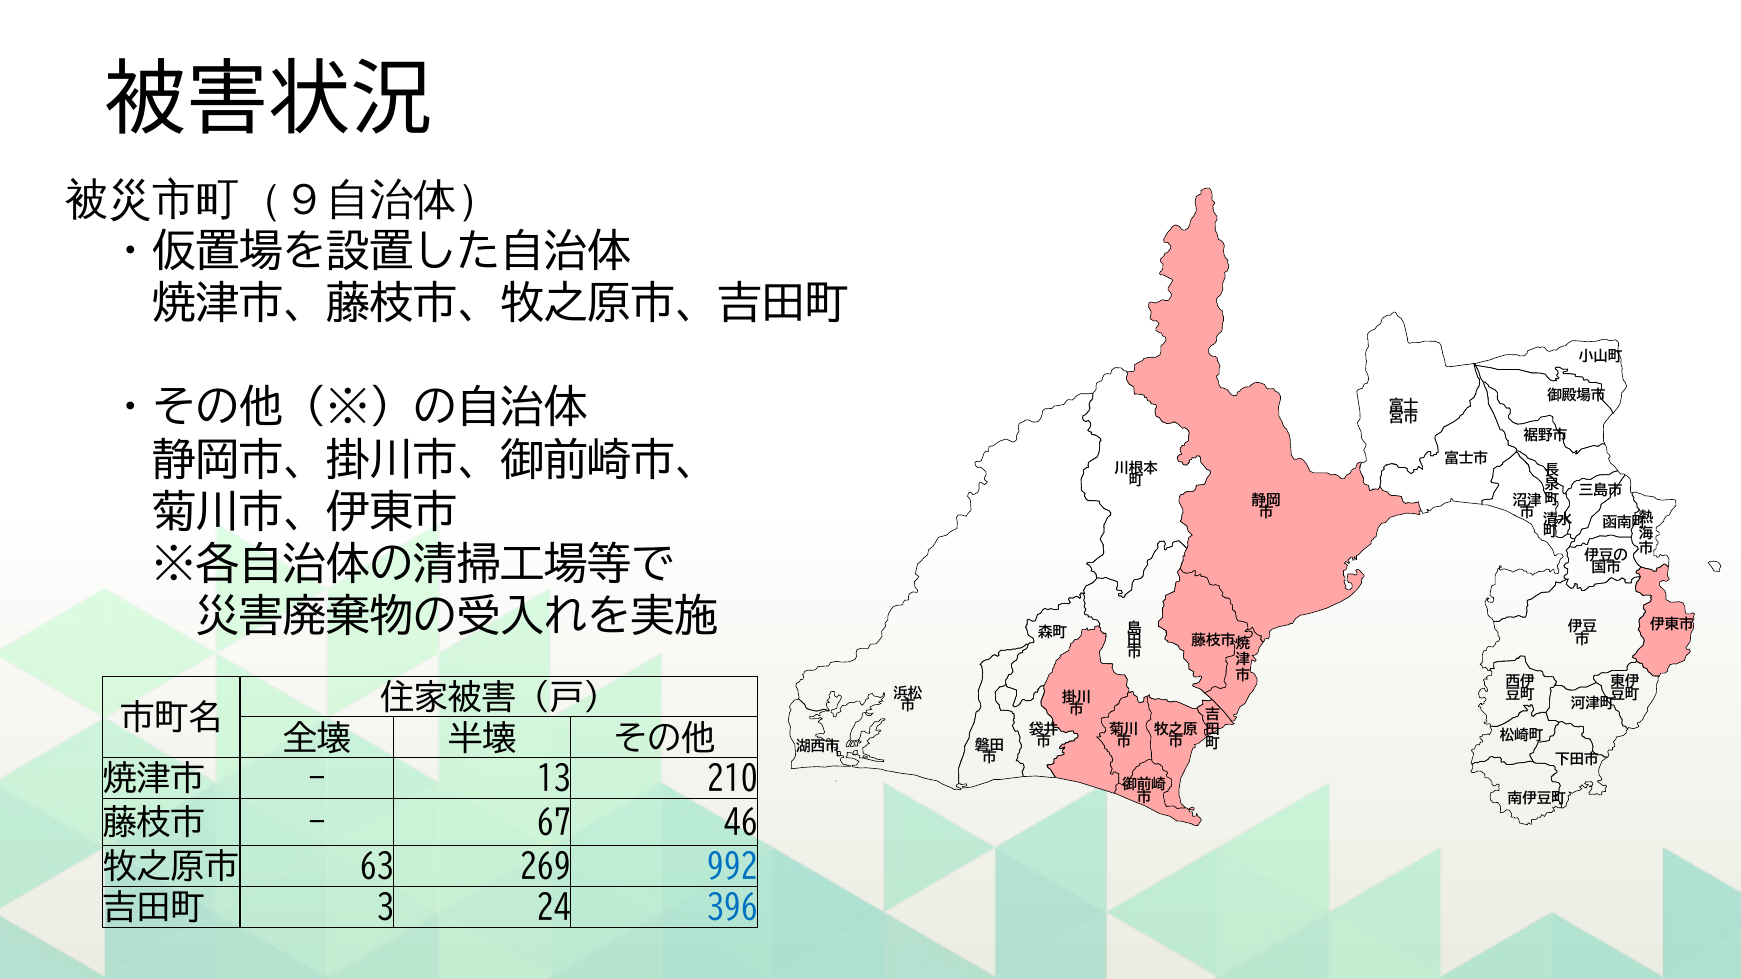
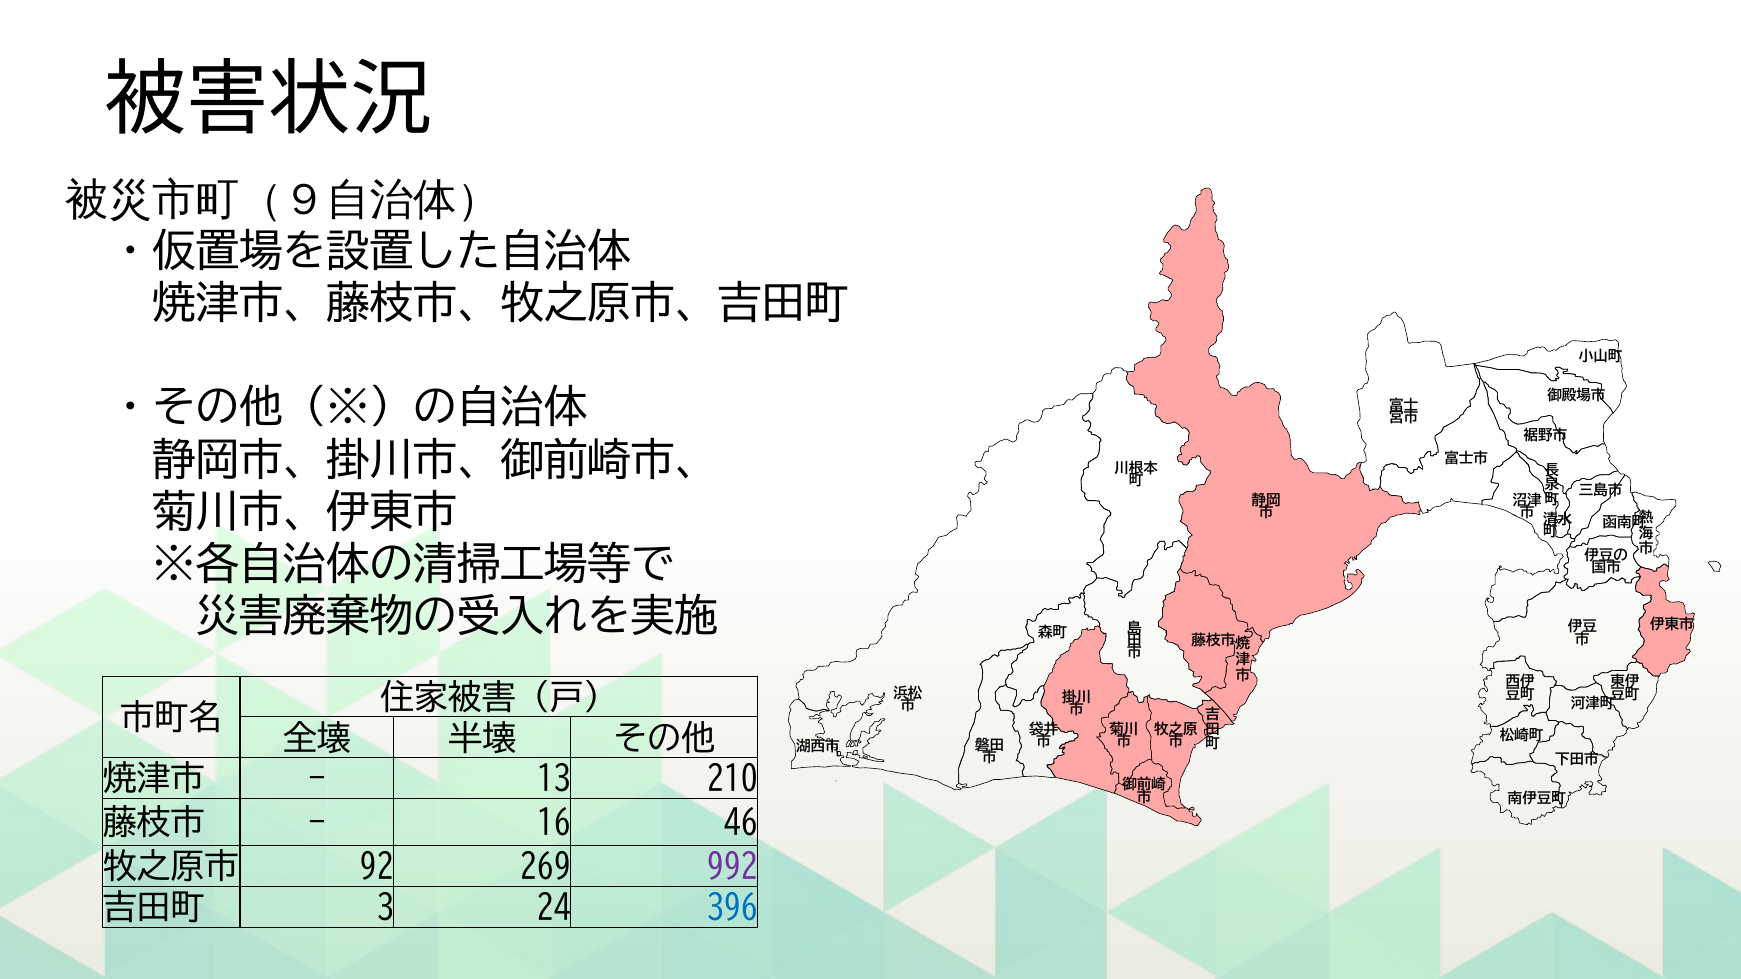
67: 67 -> 16
63: 63 -> 92
992 colour: blue -> purple
